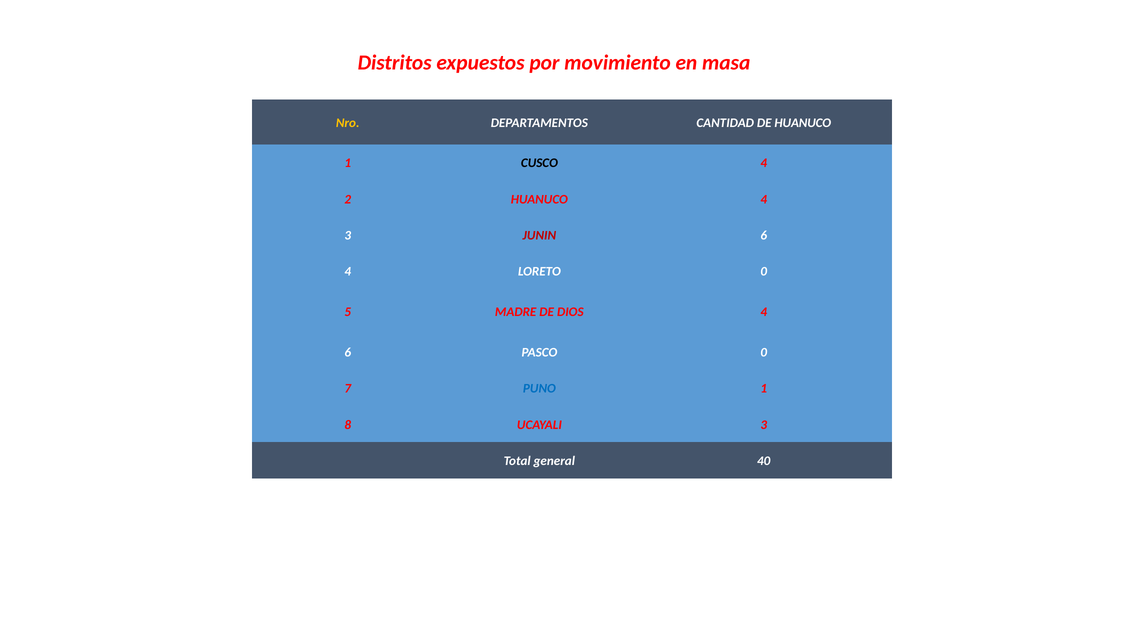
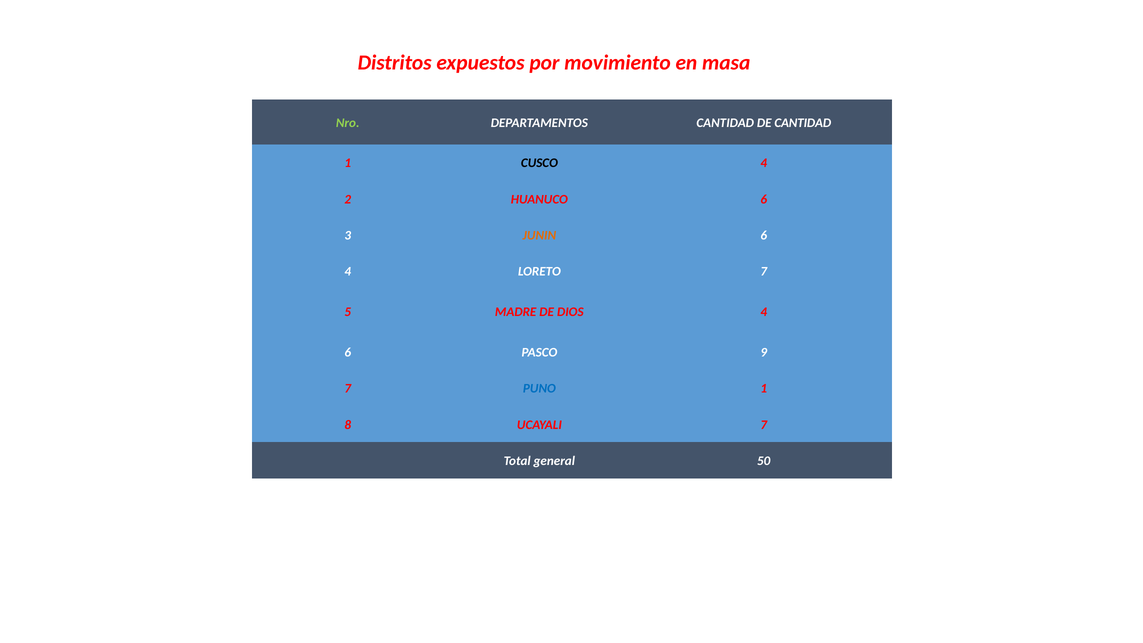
Nro colour: yellow -> light green
DE HUANUCO: HUANUCO -> CANTIDAD
HUANUCO 4: 4 -> 6
JUNIN colour: red -> orange
LORETO 0: 0 -> 7
PASCO 0: 0 -> 9
UCAYALI 3: 3 -> 7
40: 40 -> 50
